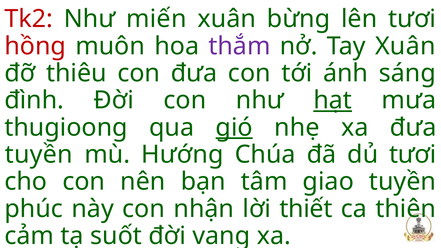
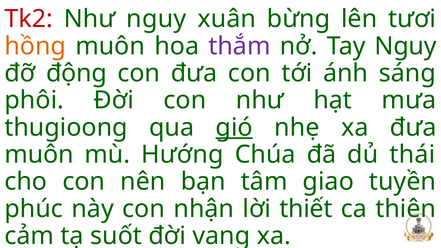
Như miến: miến -> nguy
hồng colour: red -> orange
Tay Xuân: Xuân -> Nguy
thiêu: thiêu -> động
đình: đình -> phôi
hạt underline: present -> none
tuyền at (39, 155): tuyền -> muôn
dủ tươi: tươi -> thái
